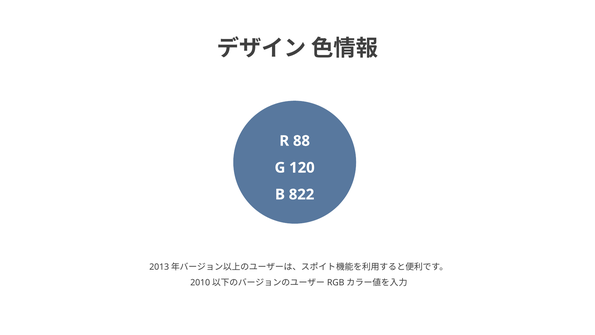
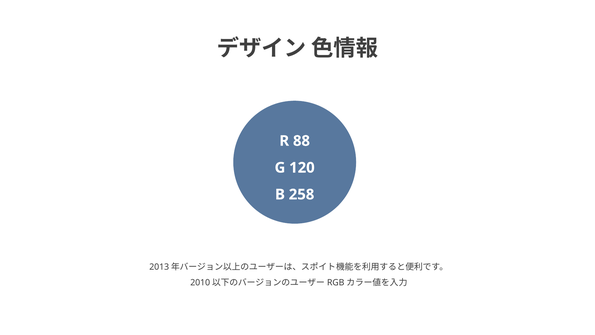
822: 822 -> 258
